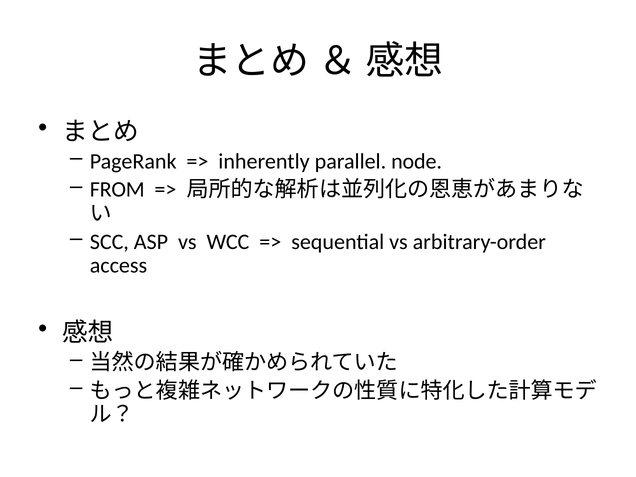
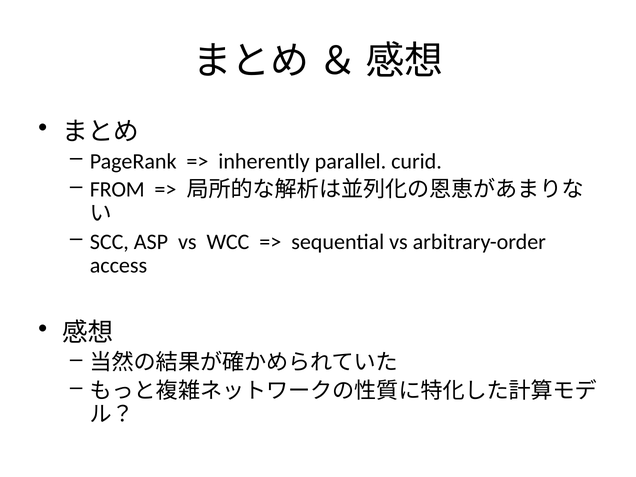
node: node -> curid
